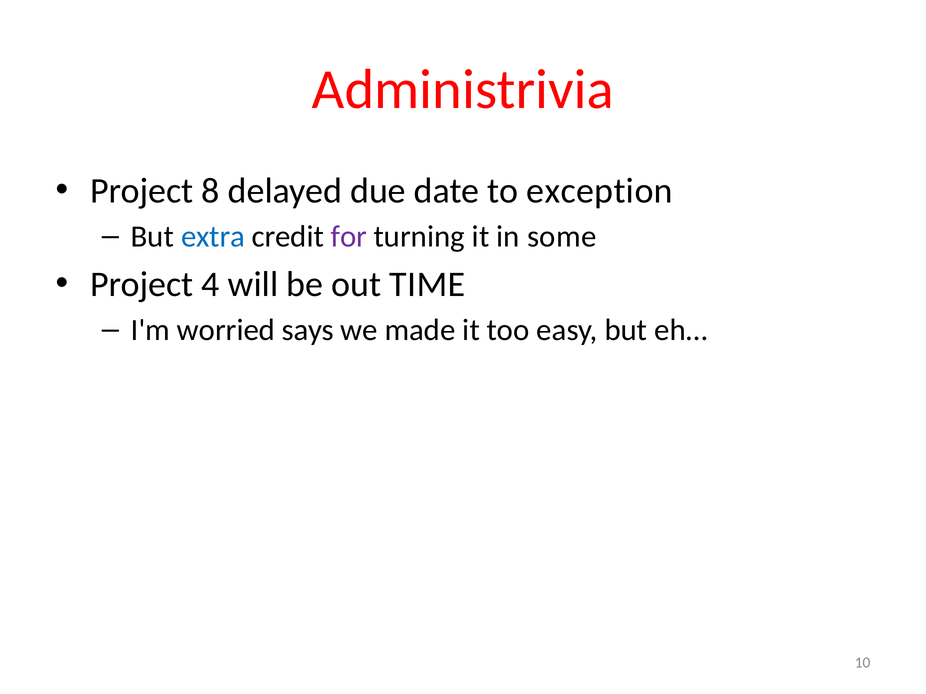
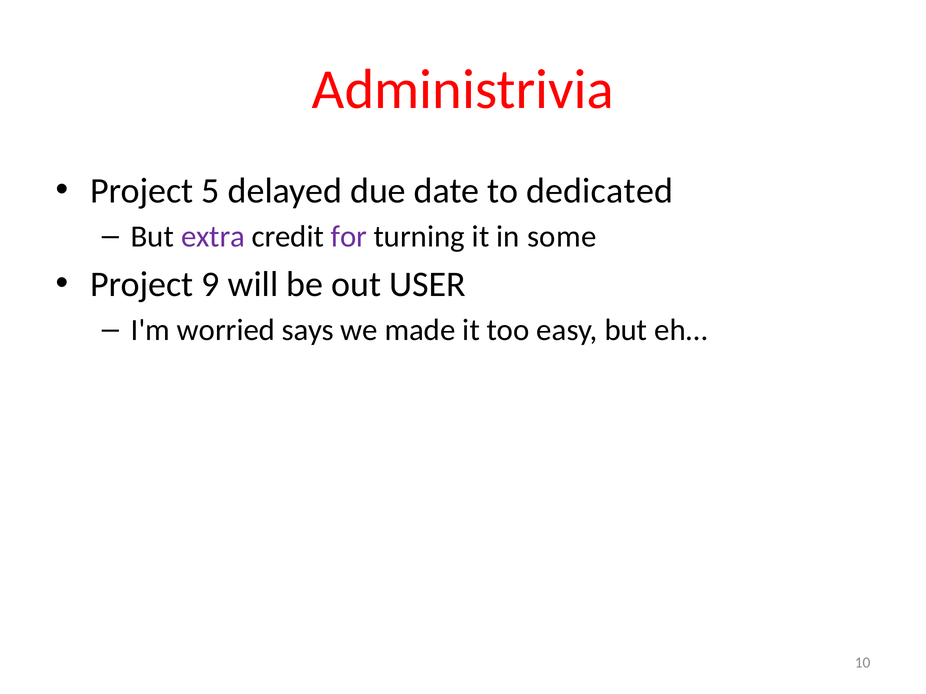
8: 8 -> 5
exception: exception -> dedicated
extra colour: blue -> purple
4: 4 -> 9
TIME: TIME -> USER
